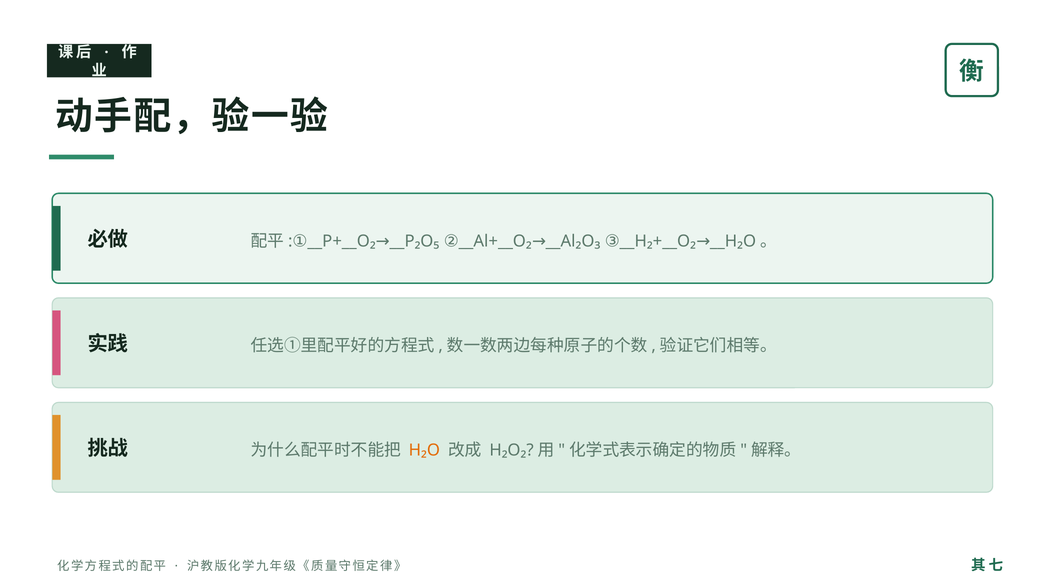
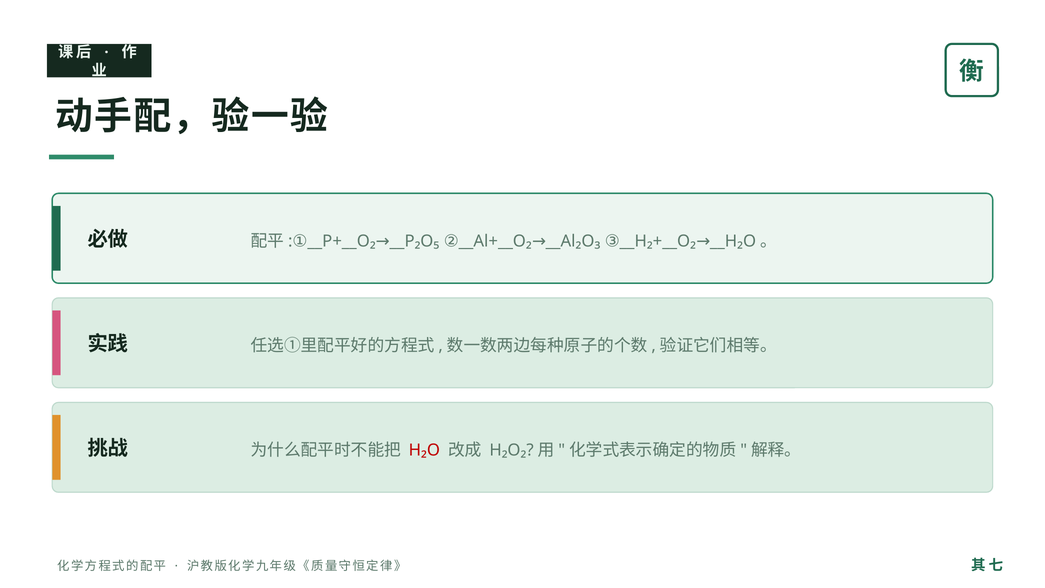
H₂O colour: orange -> red
